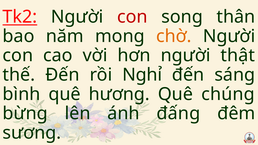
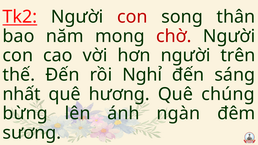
chờ colour: orange -> red
thật: thật -> trên
bình: bình -> nhất
đấng: đấng -> ngàn
